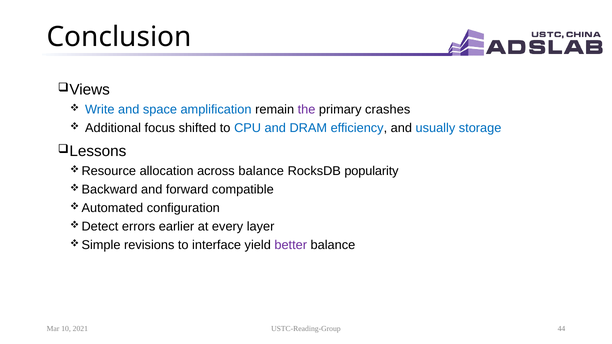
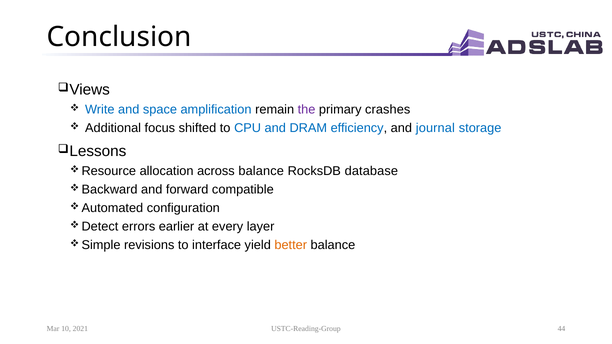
usually: usually -> journal
popularity: popularity -> database
better colour: purple -> orange
